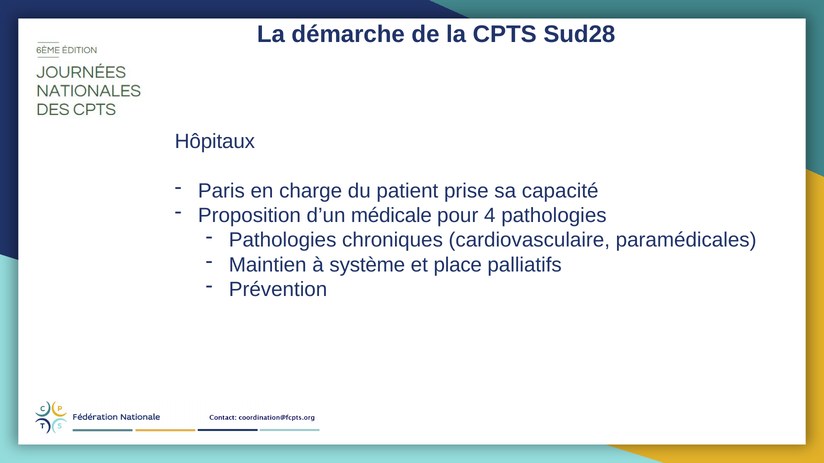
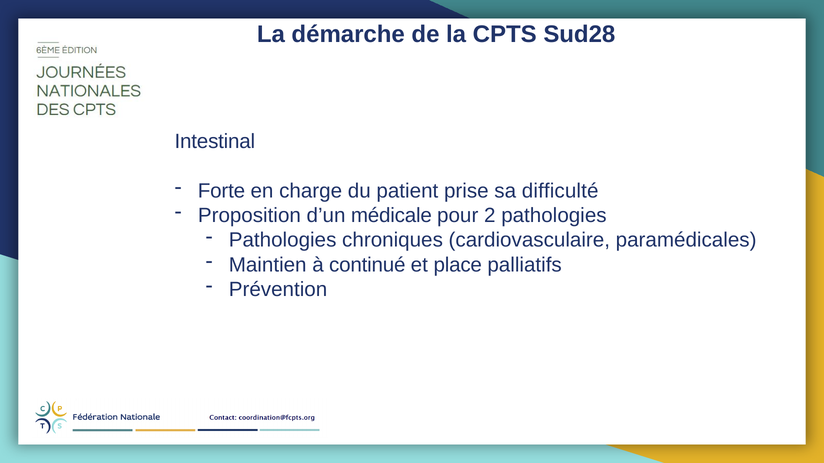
Hôpitaux: Hôpitaux -> Intestinal
Paris: Paris -> Forte
capacité: capacité -> difficulté
4: 4 -> 2
système: système -> continué
